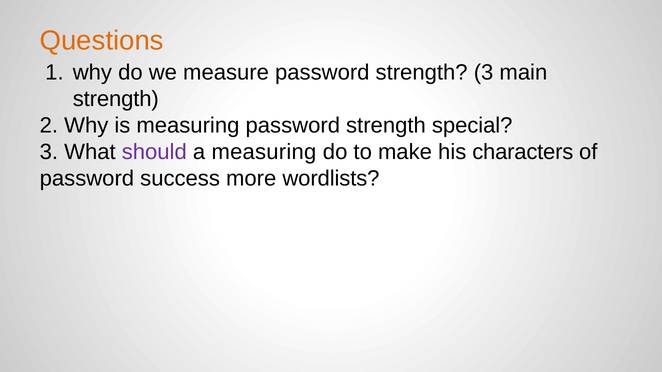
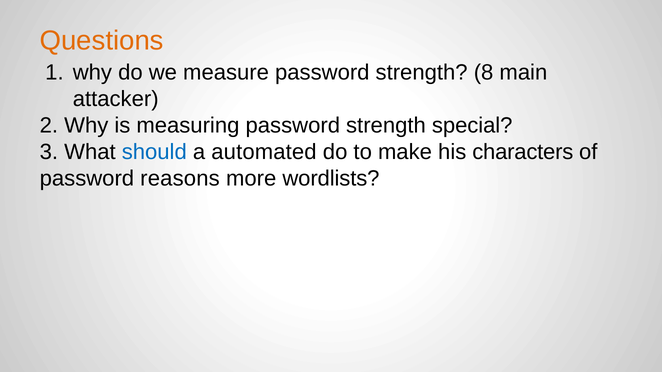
strength 3: 3 -> 8
strength at (116, 99): strength -> attacker
should colour: purple -> blue
a measuring: measuring -> automated
success: success -> reasons
